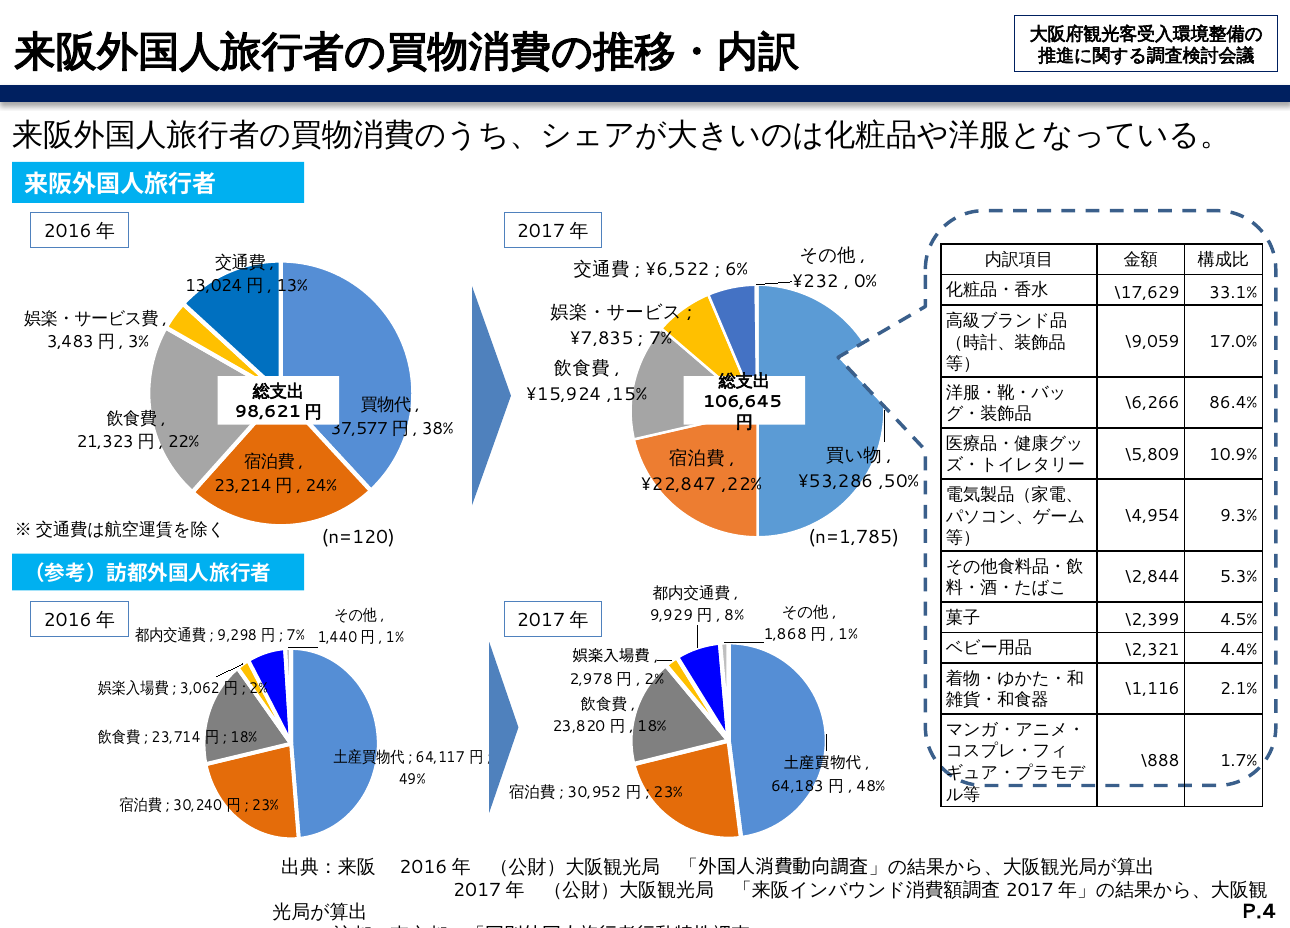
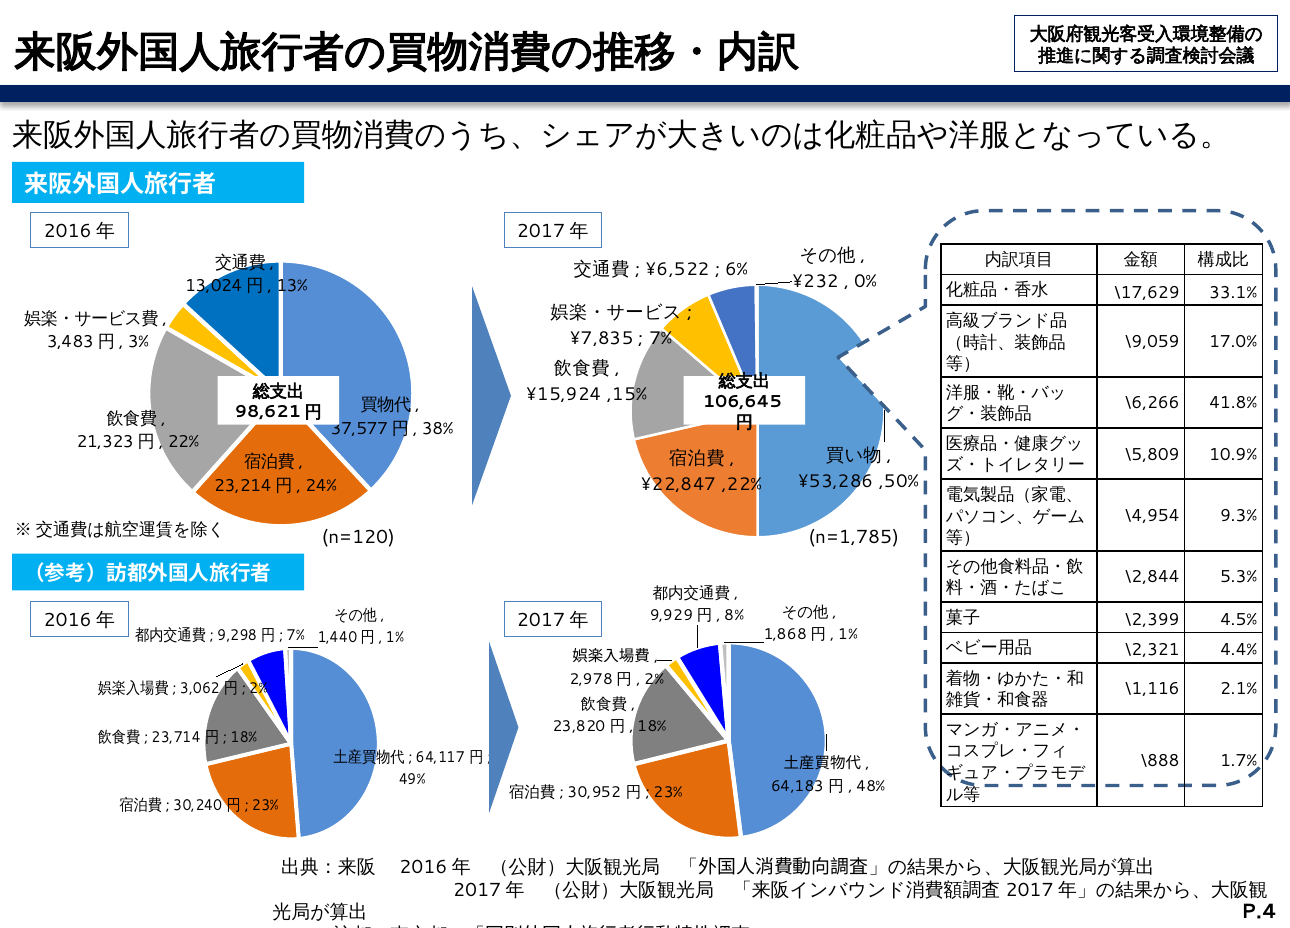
86.4%: 86.4% -> 41.8%
